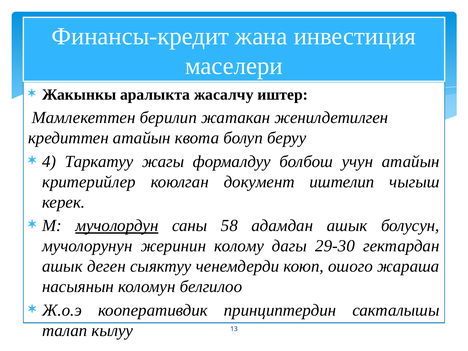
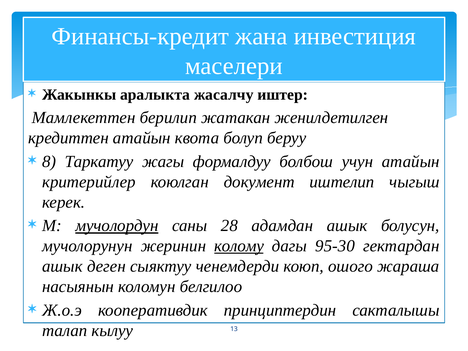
4: 4 -> 8
58: 58 -> 28
колому underline: none -> present
29-30: 29-30 -> 95-30
